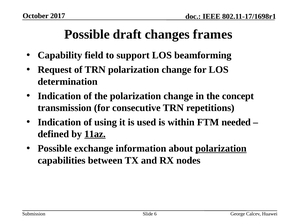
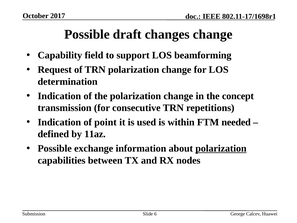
changes frames: frames -> change
using: using -> point
11az underline: present -> none
